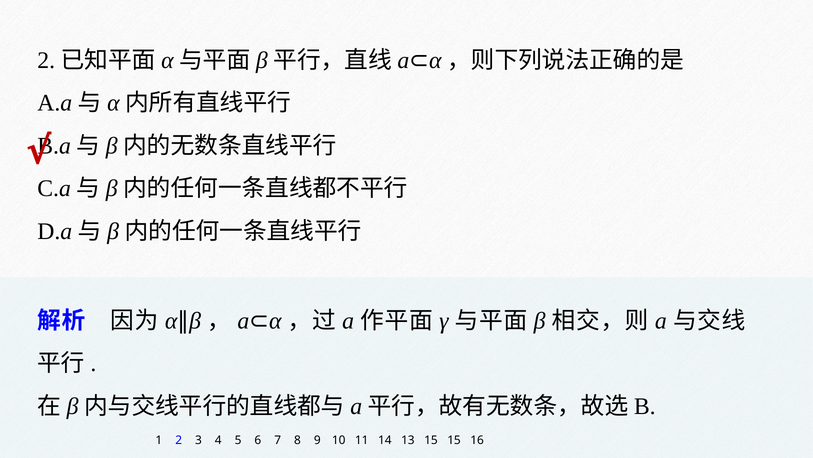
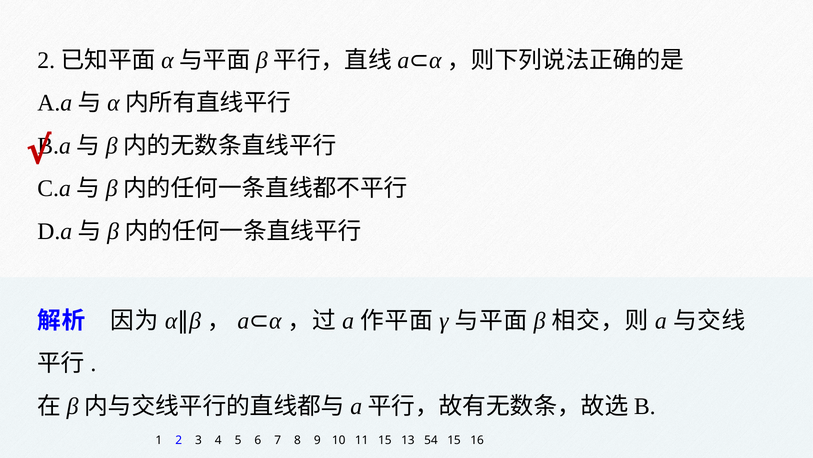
11 14: 14 -> 15
13 15: 15 -> 54
